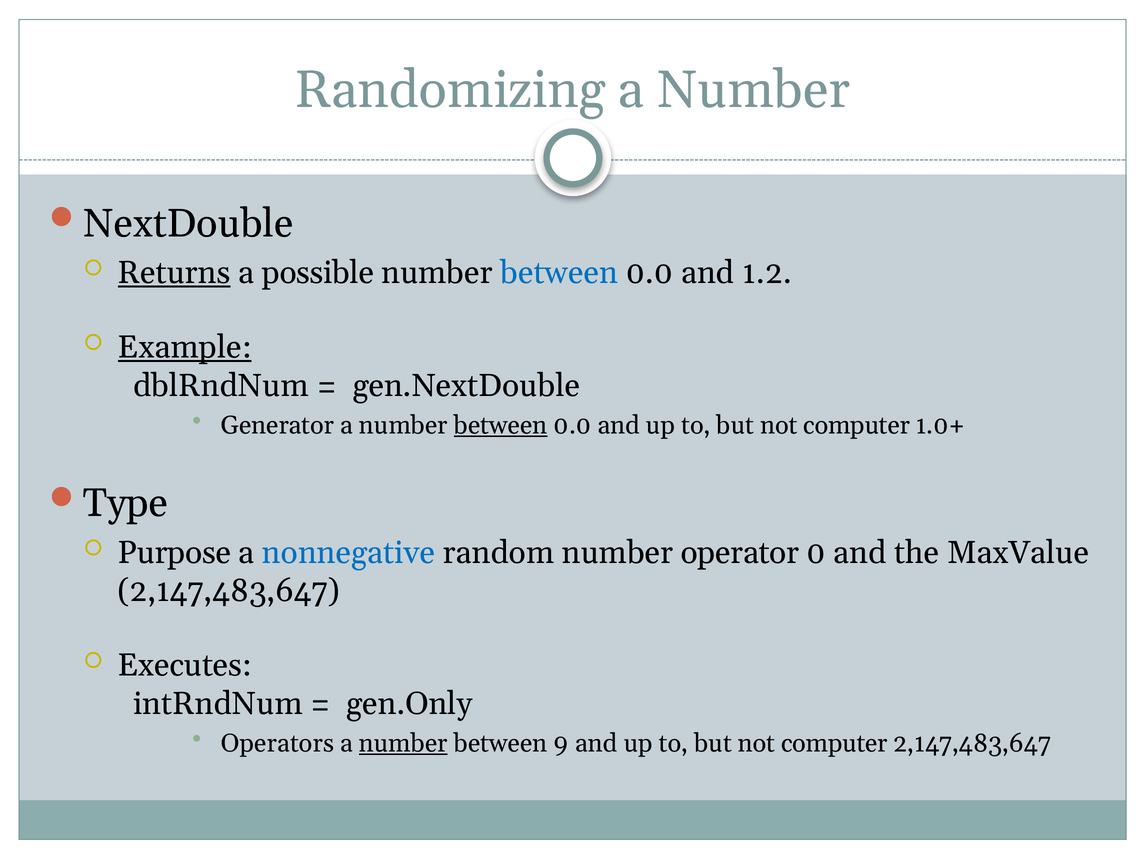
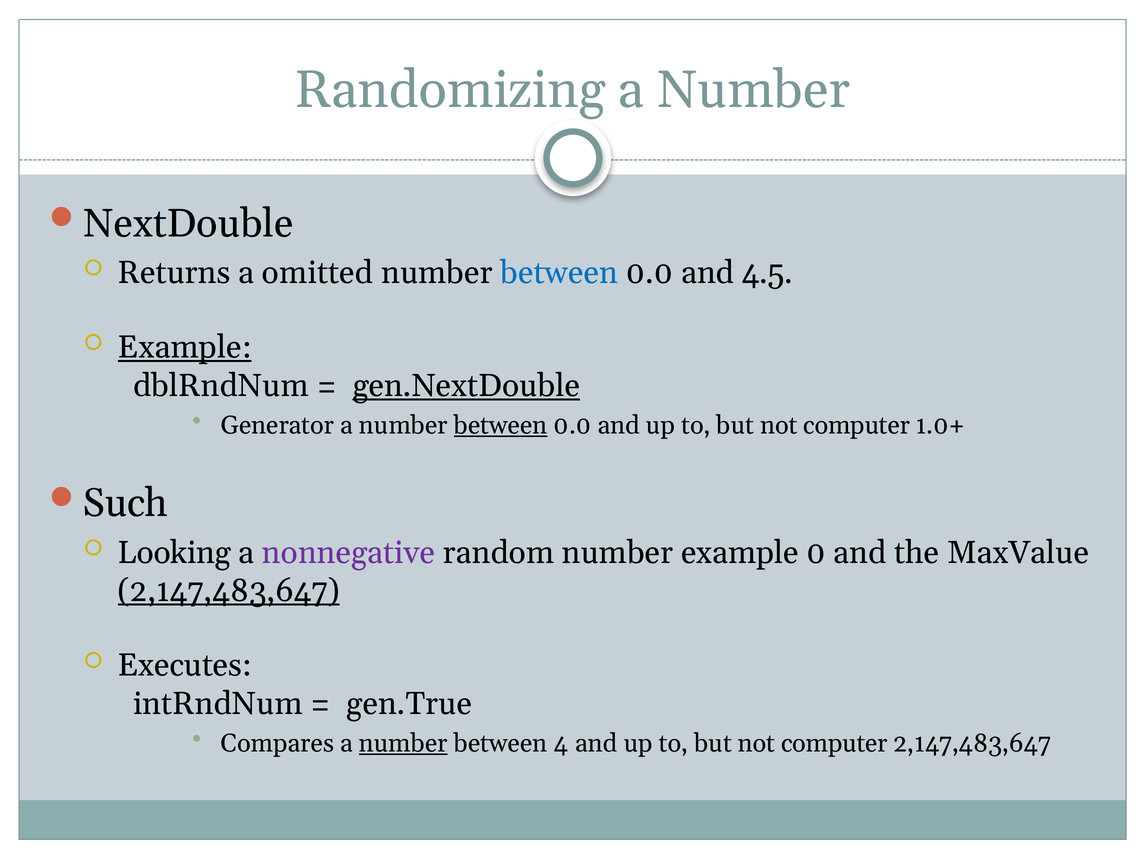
Returns underline: present -> none
possible: possible -> omitted
1.2: 1.2 -> 4.5
gen.NextDouble underline: none -> present
Type: Type -> Such
Purpose: Purpose -> Looking
nonnegative colour: blue -> purple
number operator: operator -> example
2,147,483,647 at (229, 591) underline: none -> present
gen.Only: gen.Only -> gen.True
Operators: Operators -> Compares
9: 9 -> 4
